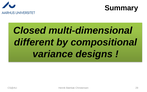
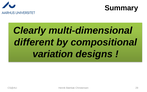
Closed: Closed -> Clearly
variance: variance -> variation
